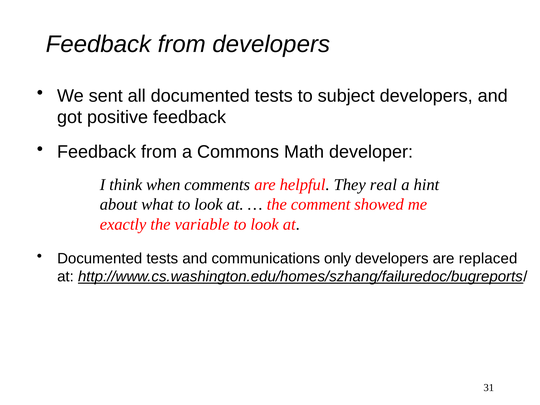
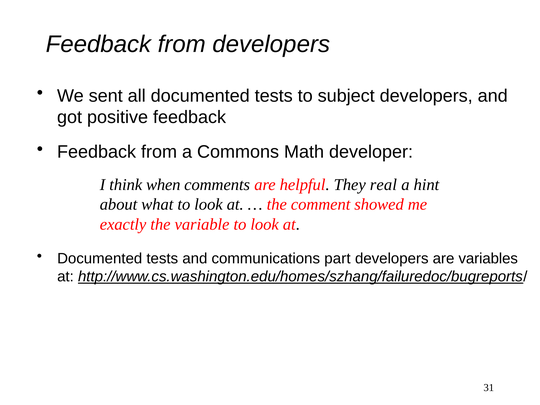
only: only -> part
replaced: replaced -> variables
